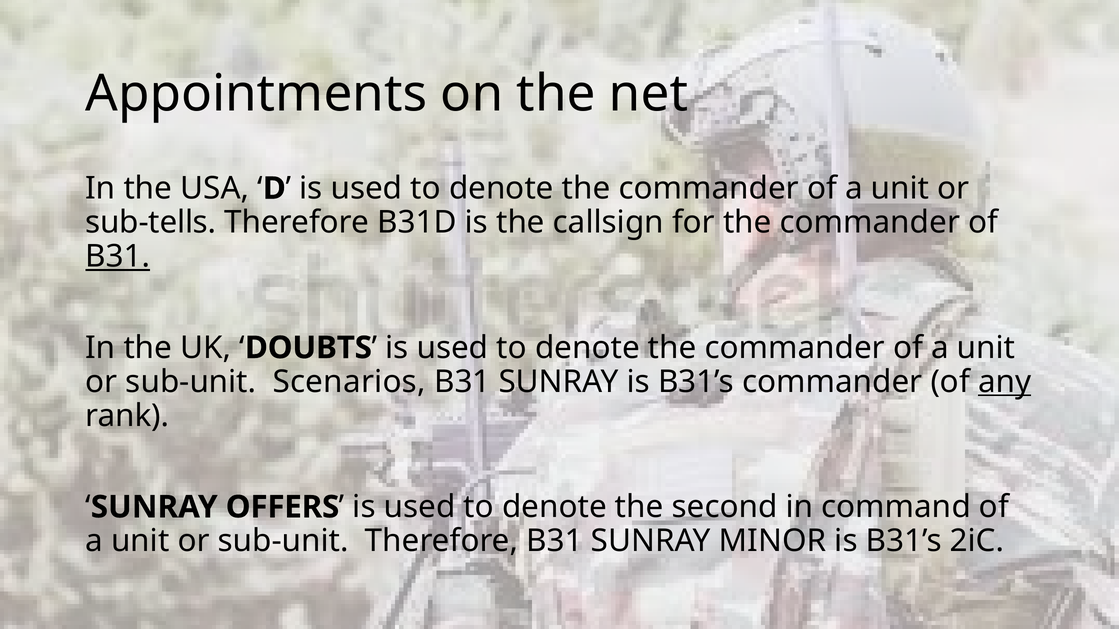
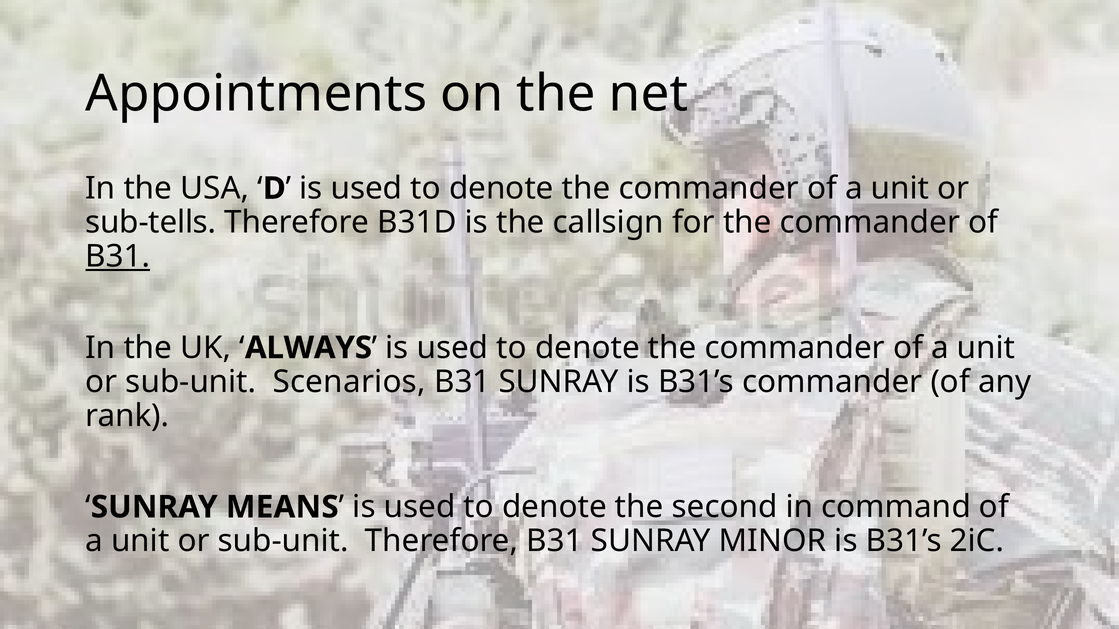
DOUBTS: DOUBTS -> ALWAYS
any underline: present -> none
OFFERS: OFFERS -> MEANS
